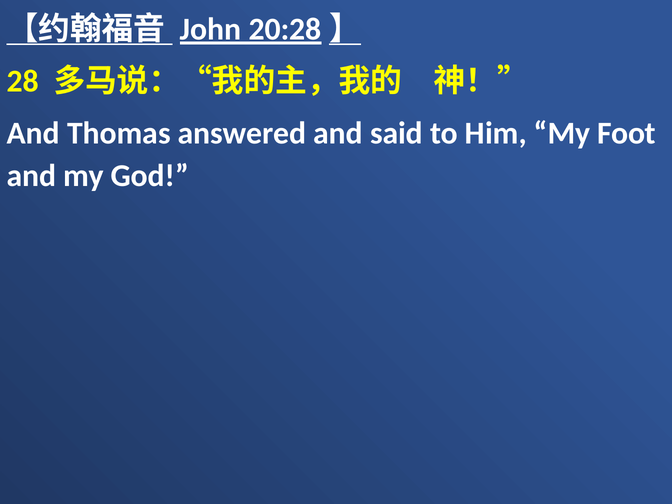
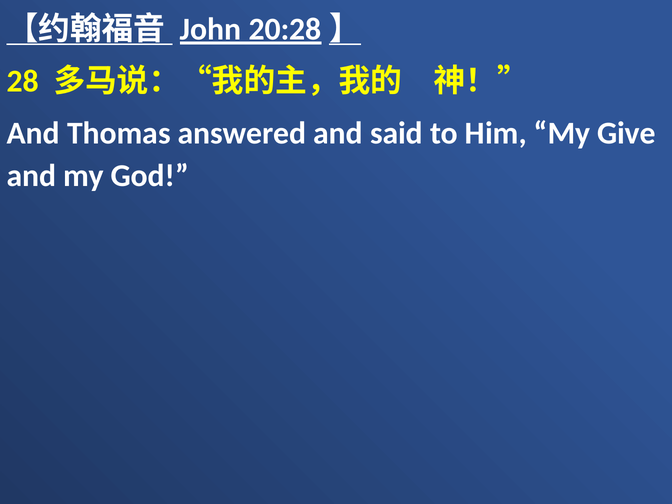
Foot: Foot -> Give
